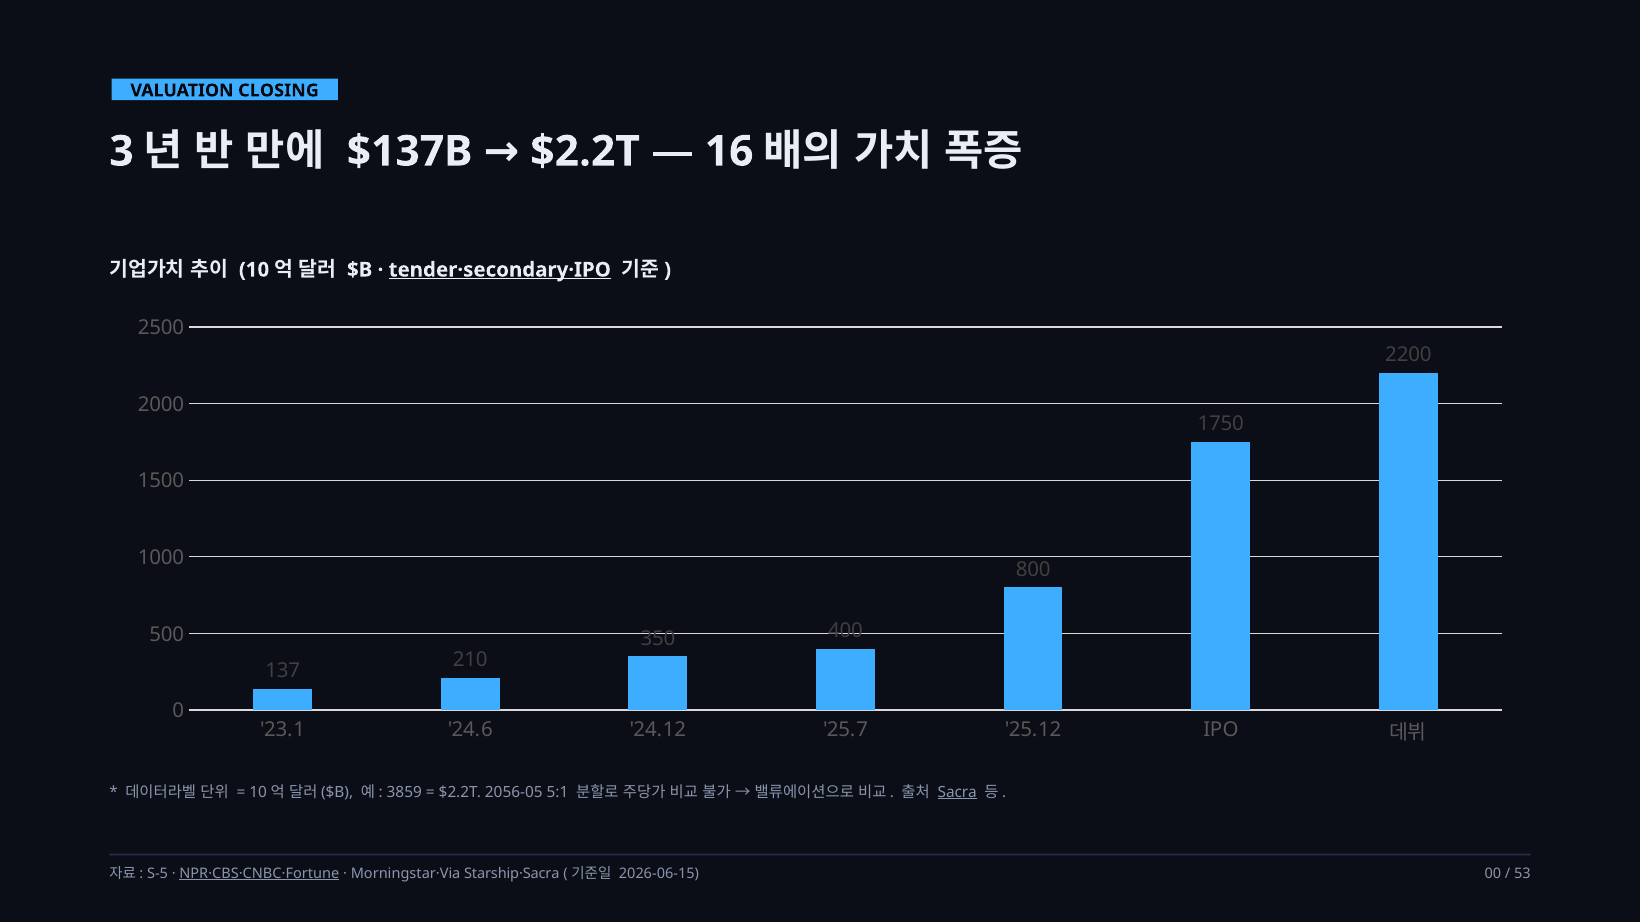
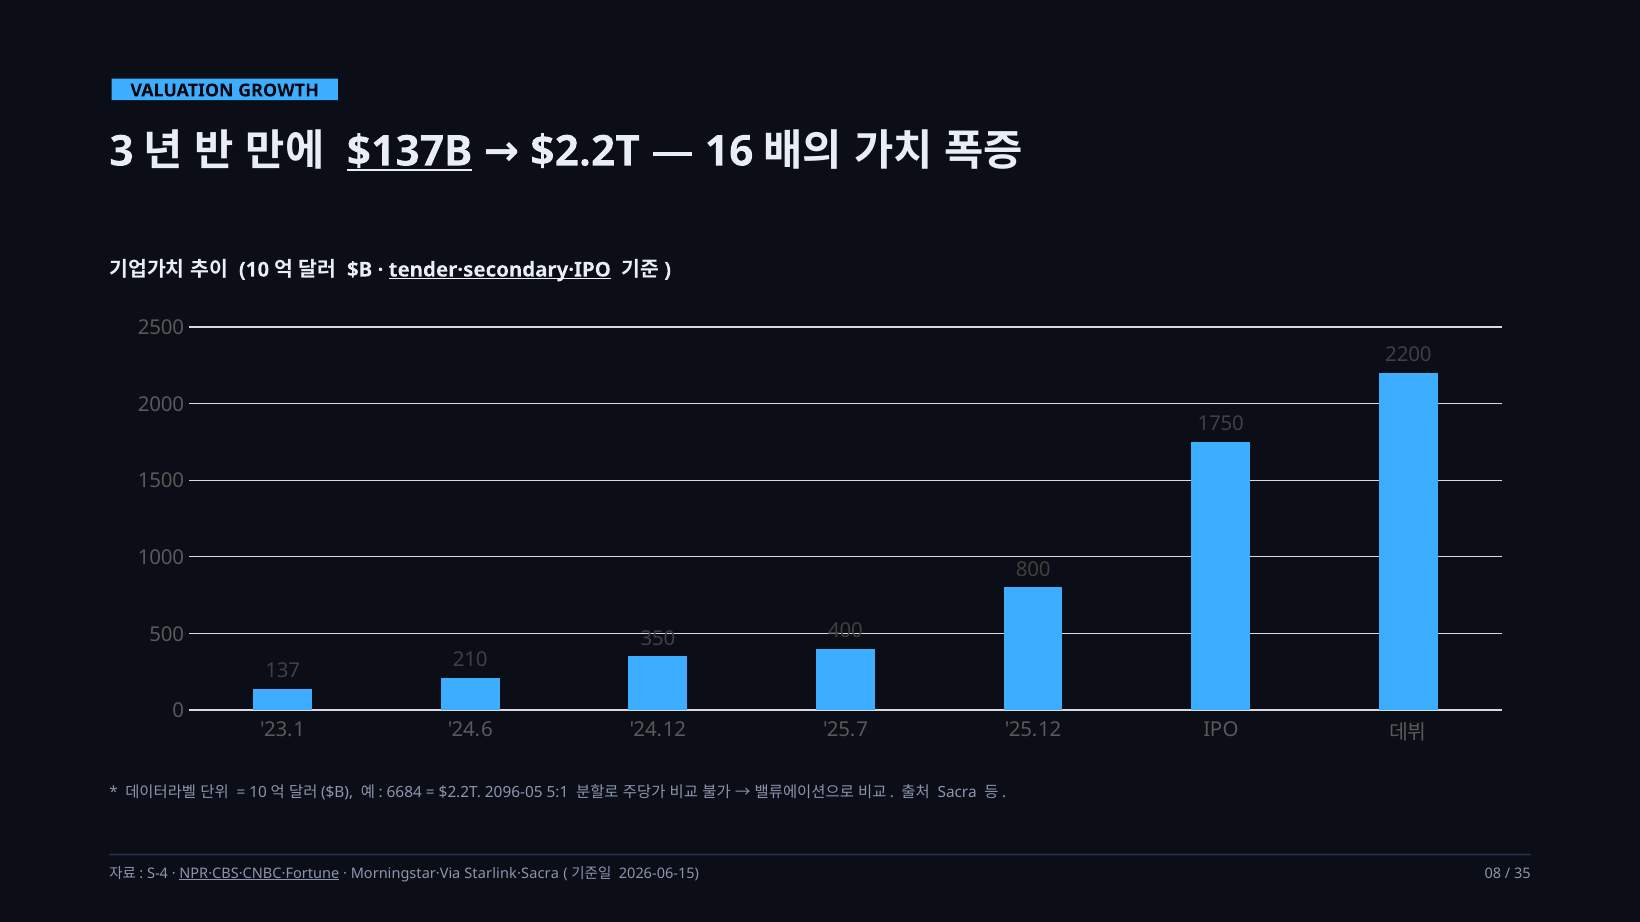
CLOSING: CLOSING -> GROWTH
$137B underline: none -> present
3859: 3859 -> 6684
2056-05: 2056-05 -> 2096-05
Sacra underline: present -> none
S-5: S-5 -> S-4
Starship·Sacra: Starship·Sacra -> Starlink·Sacra
00: 00 -> 08
53: 53 -> 35
